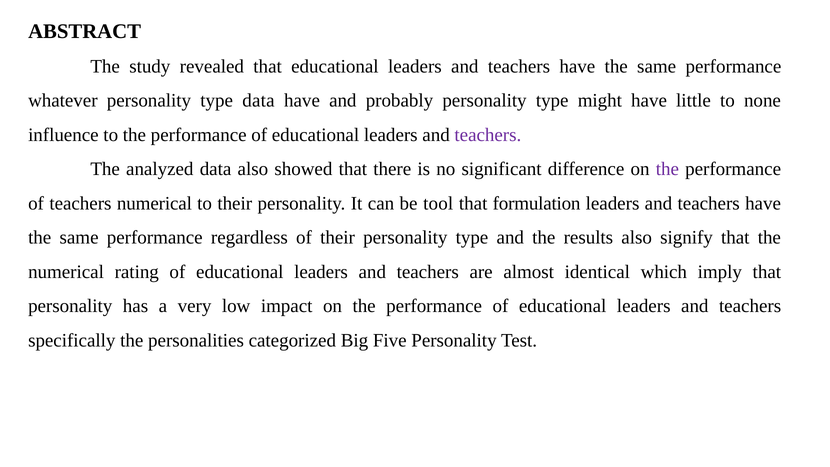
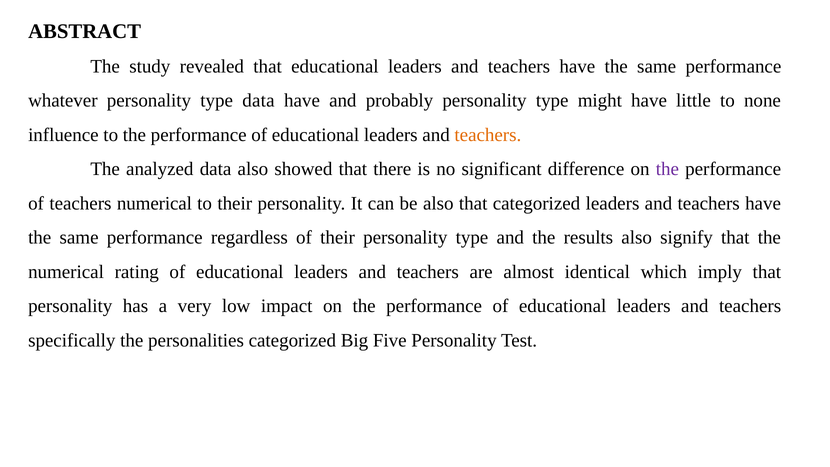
teachers at (488, 135) colour: purple -> orange
be tool: tool -> also
that formulation: formulation -> categorized
